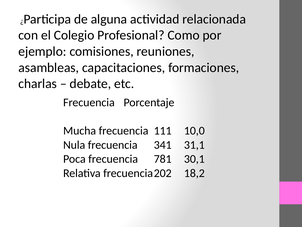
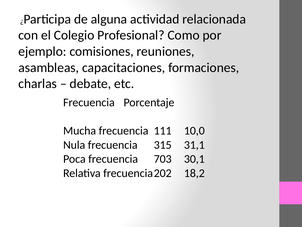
341: 341 -> 315
781: 781 -> 703
